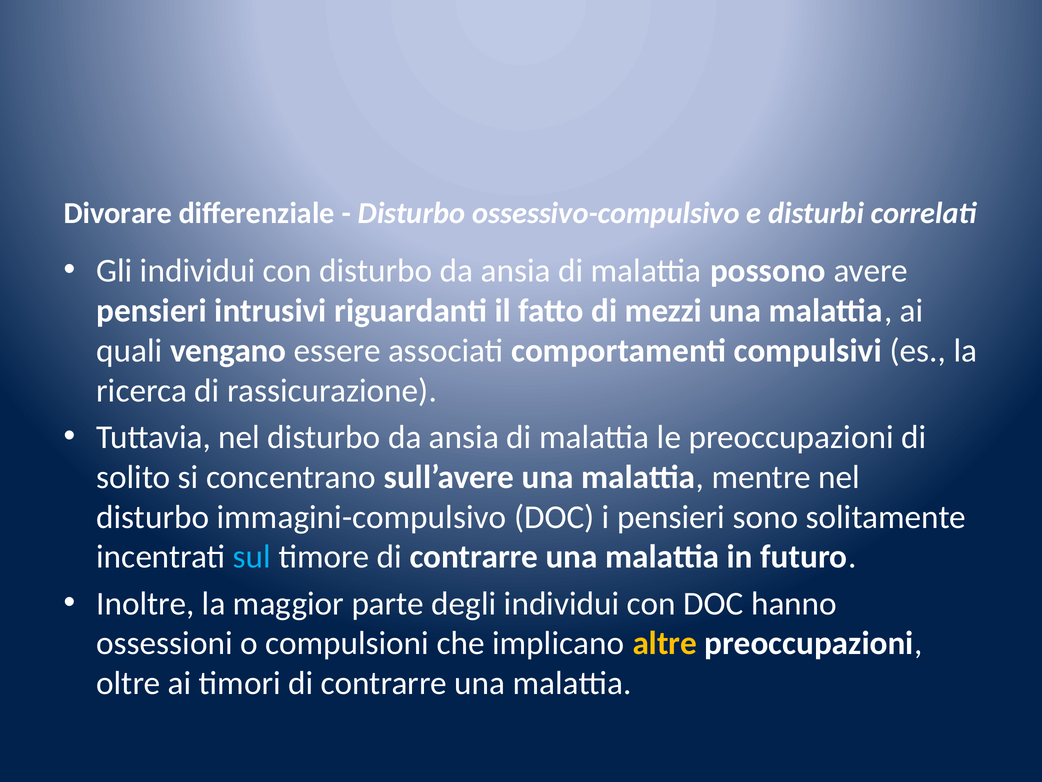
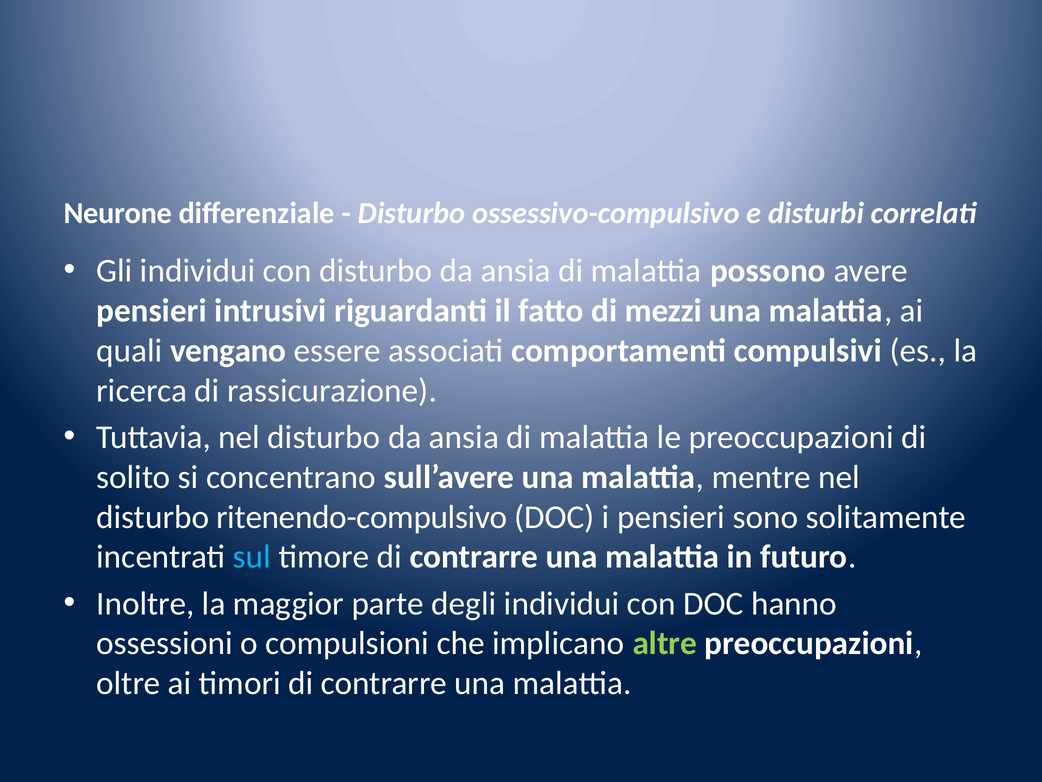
Divorare: Divorare -> Neurone
immagini-compulsivo: immagini-compulsivo -> ritenendo-compulsivo
altre colour: yellow -> light green
